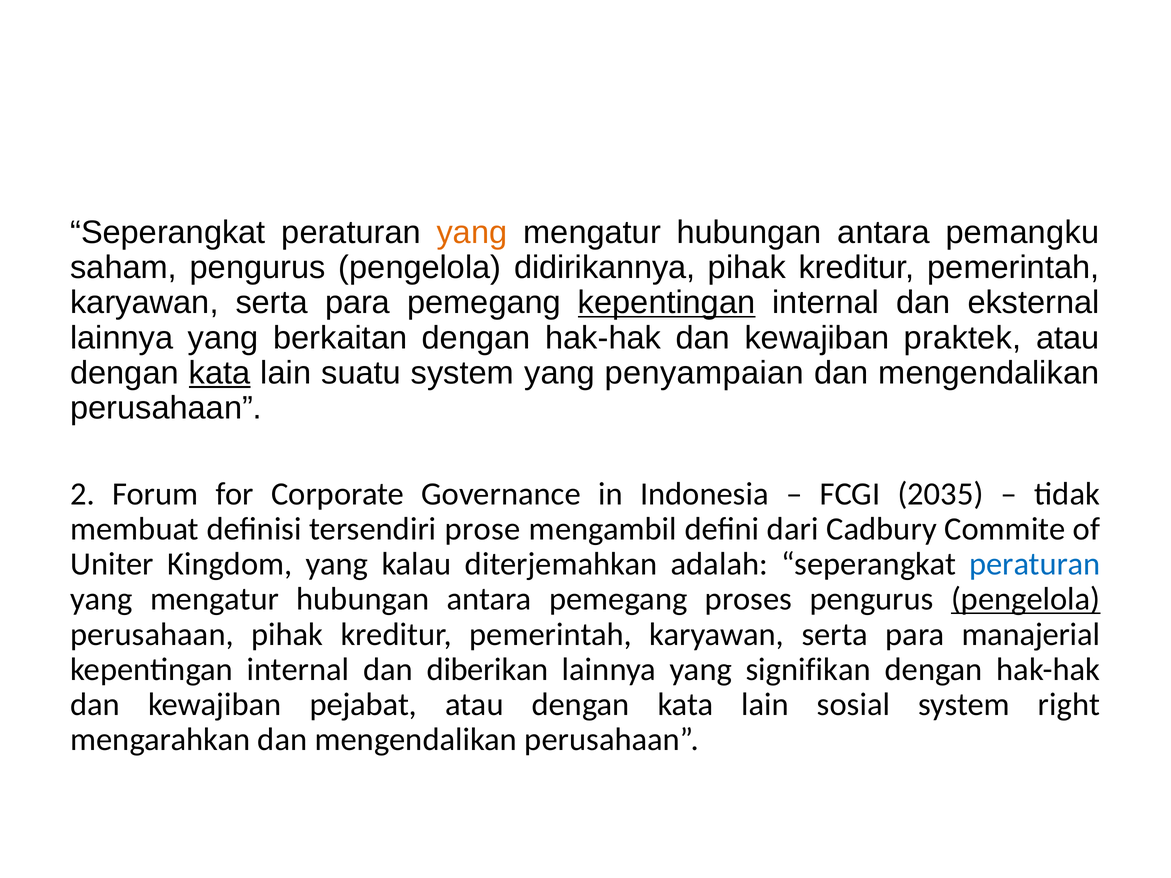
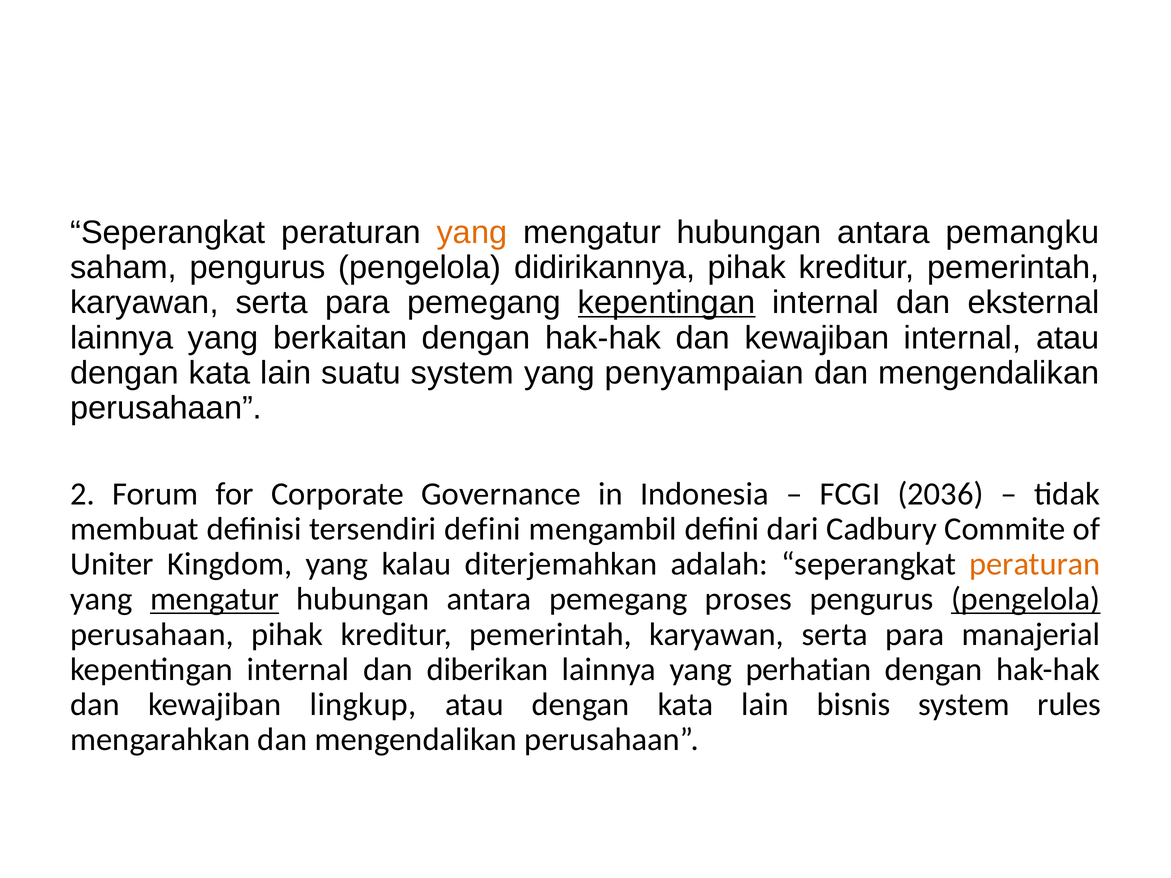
kewajiban praktek: praktek -> internal
kata at (220, 373) underline: present -> none
2035: 2035 -> 2036
tersendiri prose: prose -> defini
peraturan at (1035, 564) colour: blue -> orange
mengatur at (214, 599) underline: none -> present
signifikan: signifikan -> perhatian
pejabat: pejabat -> lingkup
sosial: sosial -> bisnis
right: right -> rules
